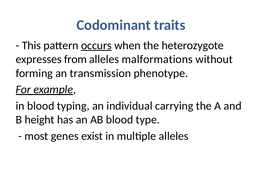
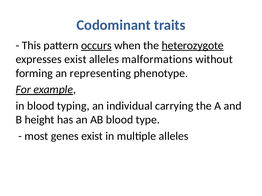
heterozygote underline: none -> present
expresses from: from -> exist
transmission: transmission -> representing
